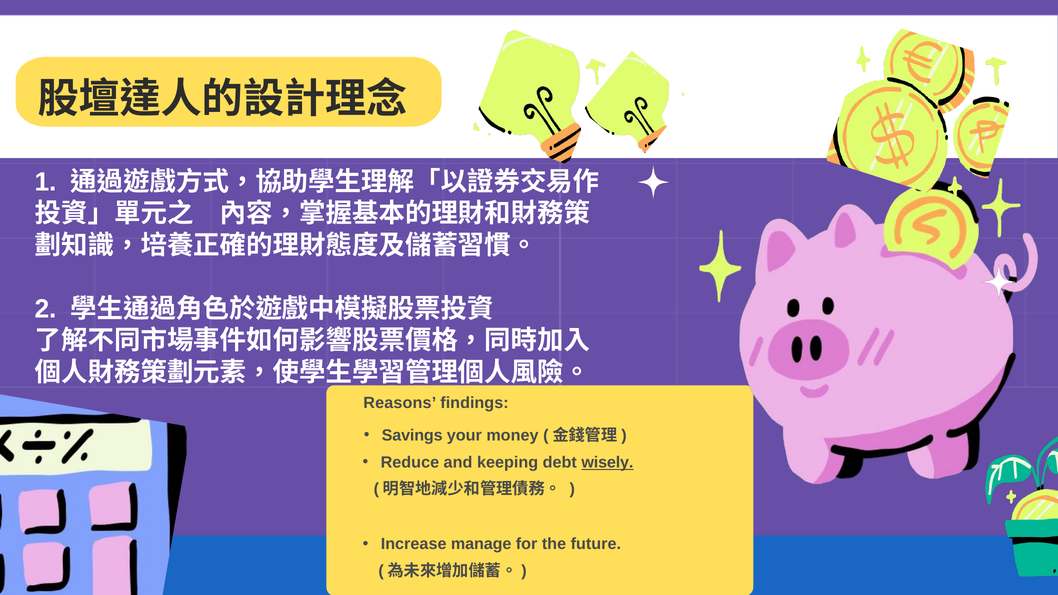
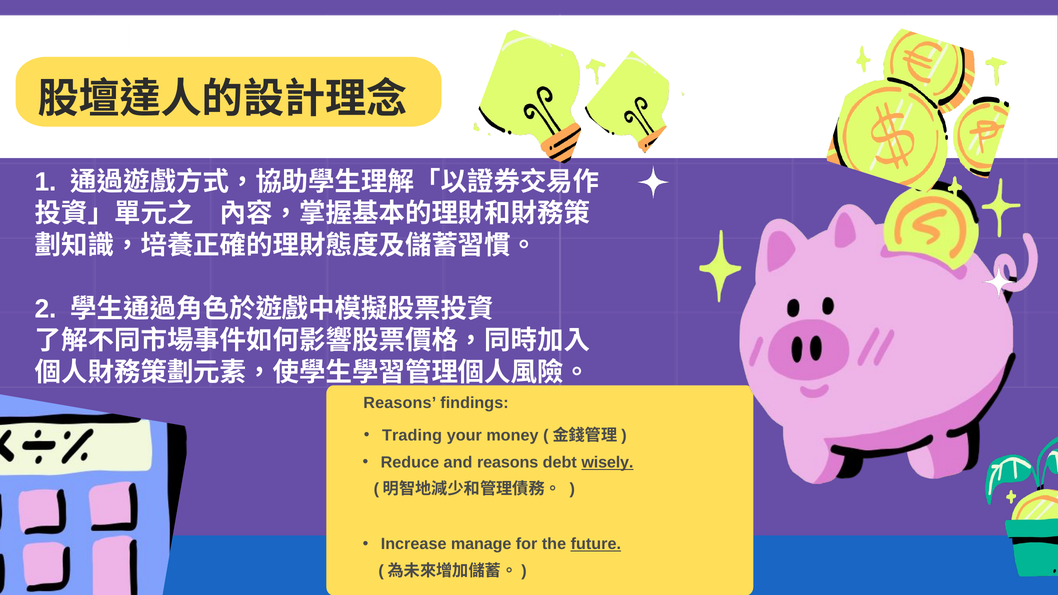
Savings: Savings -> Trading
and keeping: keeping -> reasons
future underline: none -> present
